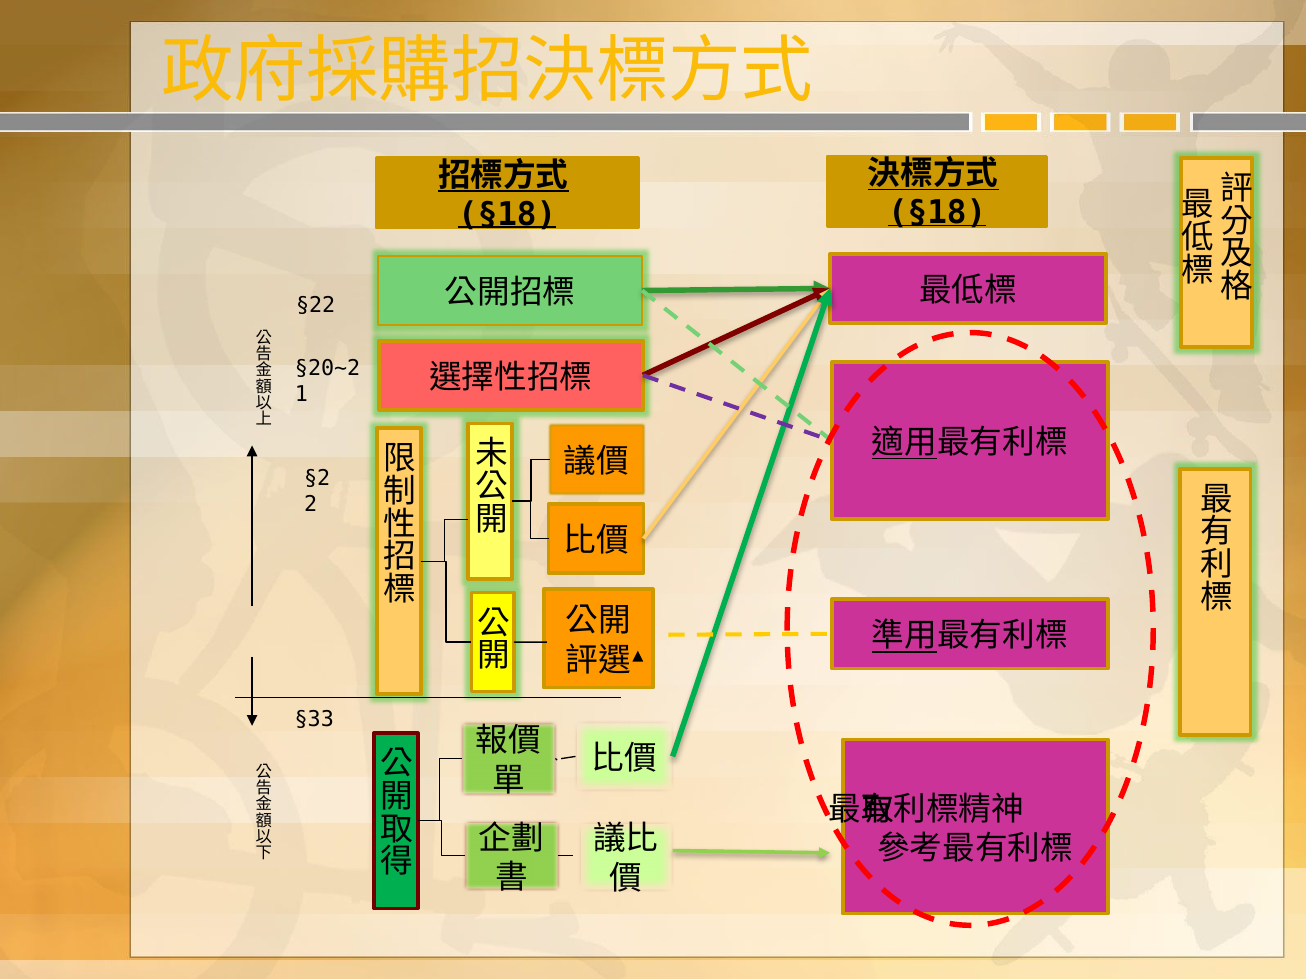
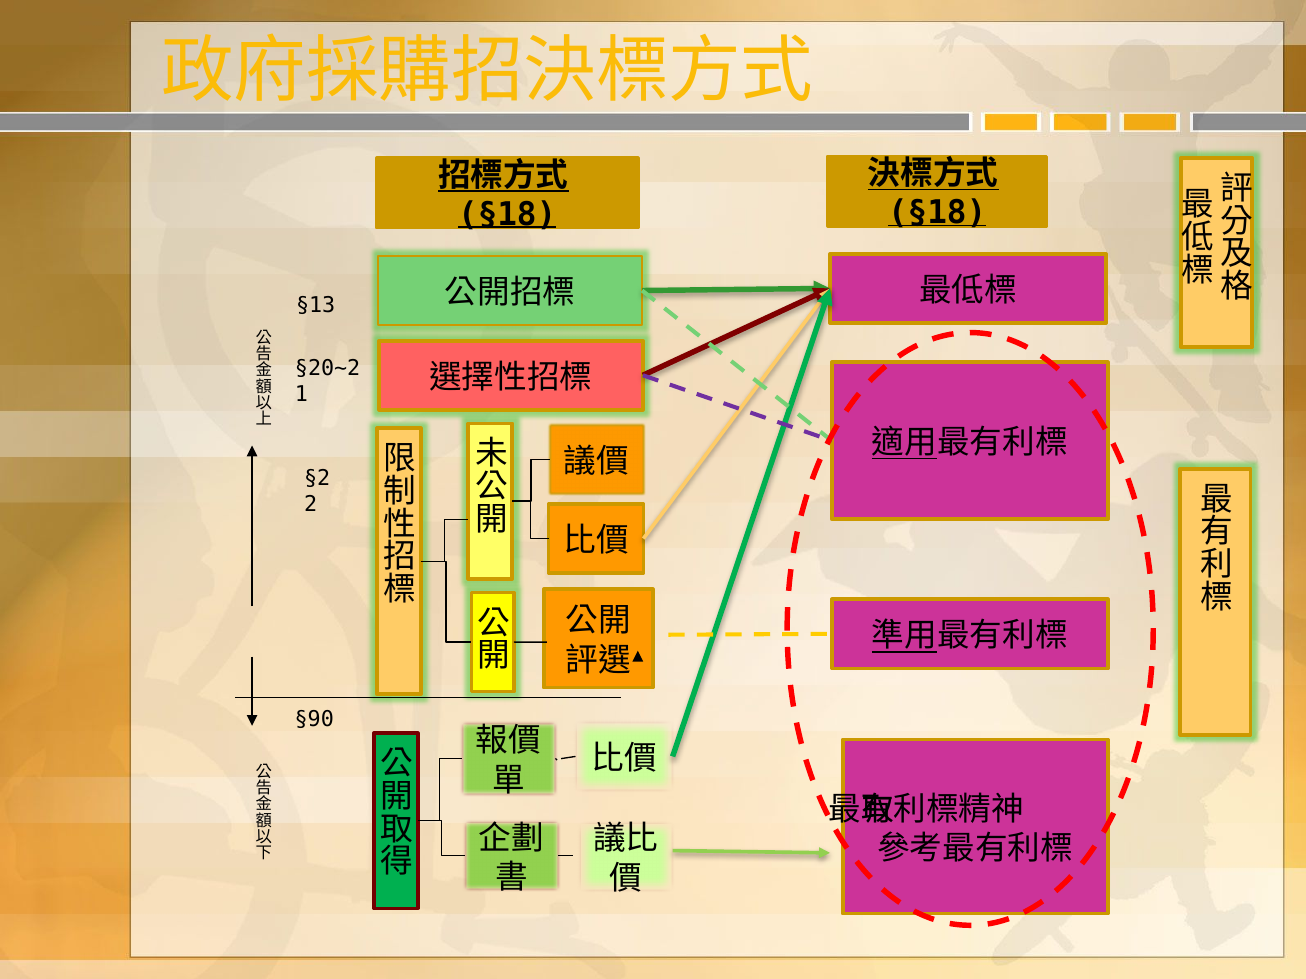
§22: §22 -> §13
§33: §33 -> §90
